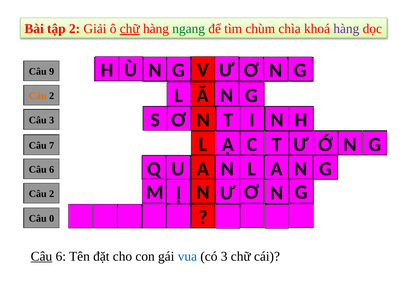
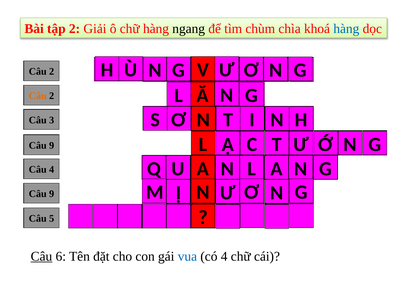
chữ at (130, 29) underline: present -> none
ngang colour: green -> black
hàng at (346, 29) colour: purple -> blue
9 at (52, 72): 9 -> 2
7 at (52, 145): 7 -> 9
6 at (52, 169): 6 -> 4
2 at (52, 194): 2 -> 9
0: 0 -> 5
có 3: 3 -> 4
